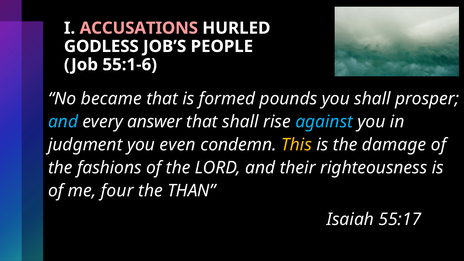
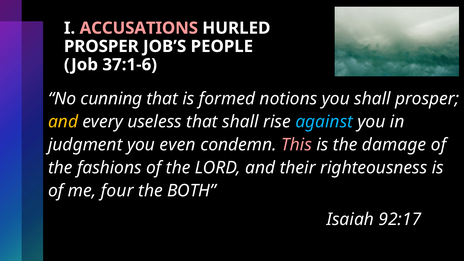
GODLESS at (101, 46): GODLESS -> PROSPER
55:1-6: 55:1-6 -> 37:1-6
became: became -> cunning
pounds: pounds -> notions
and at (63, 122) colour: light blue -> yellow
answer: answer -> useless
This colour: yellow -> pink
THAN: THAN -> BOTH
55:17: 55:17 -> 92:17
